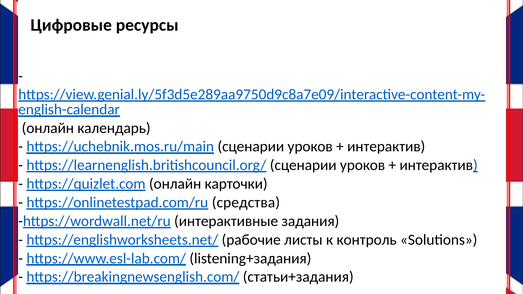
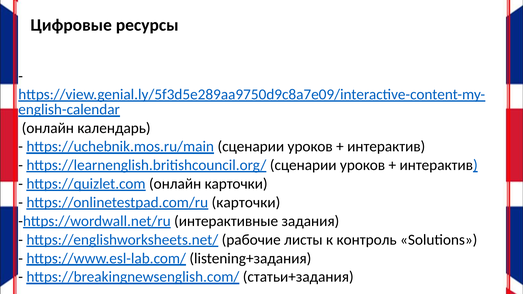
https://onlinetestpad.com/ru средства: средства -> карточки
